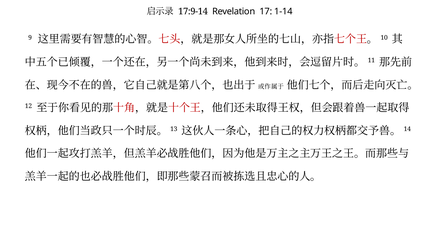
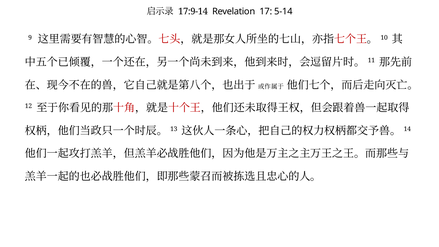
1-14: 1-14 -> 5-14
